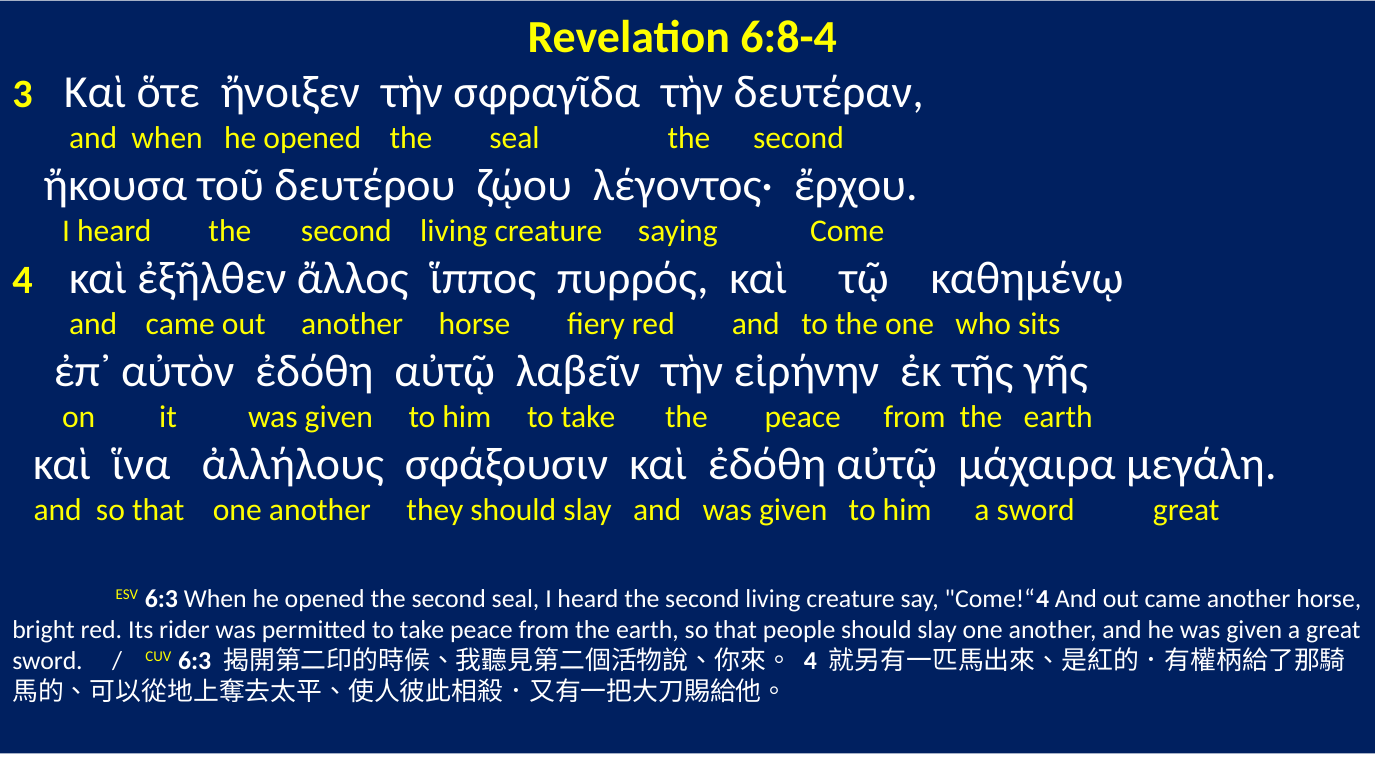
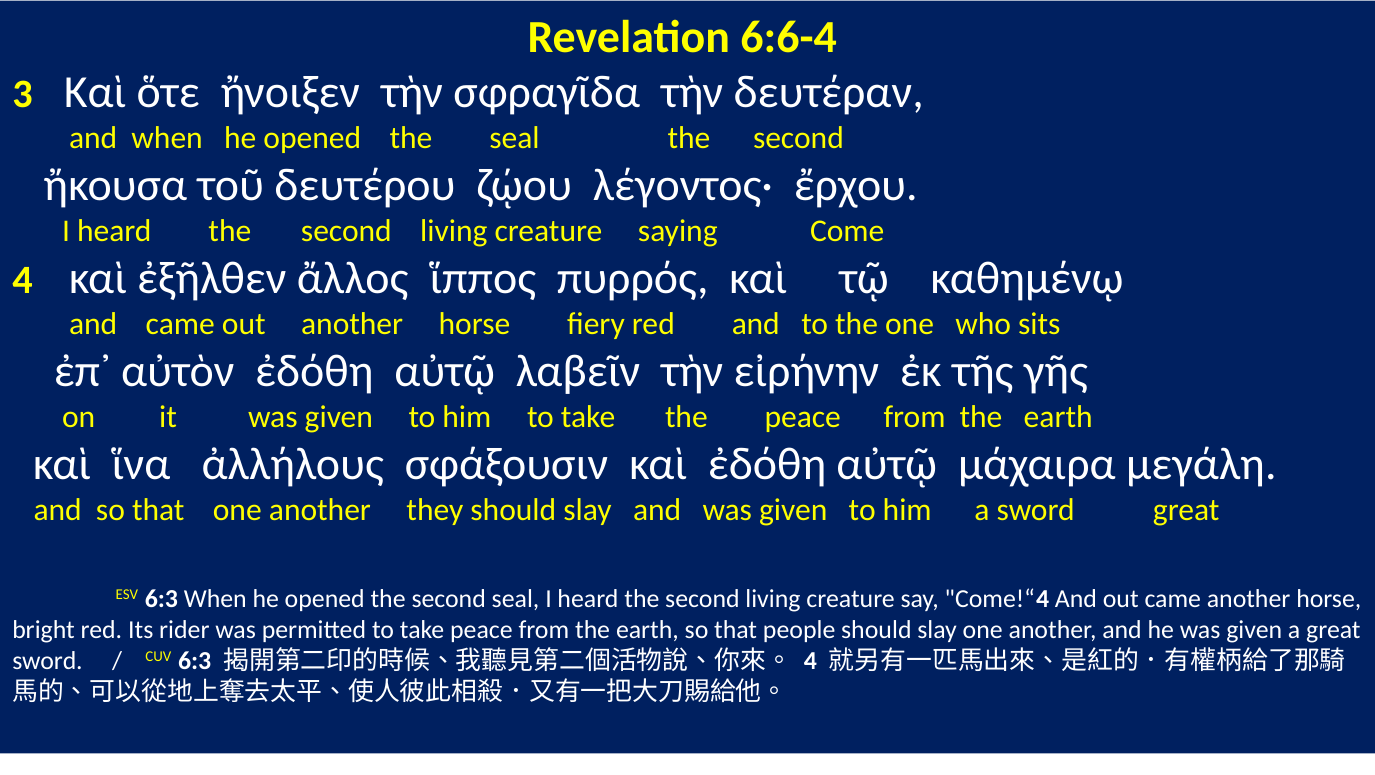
6:8-4: 6:8-4 -> 6:6-4
